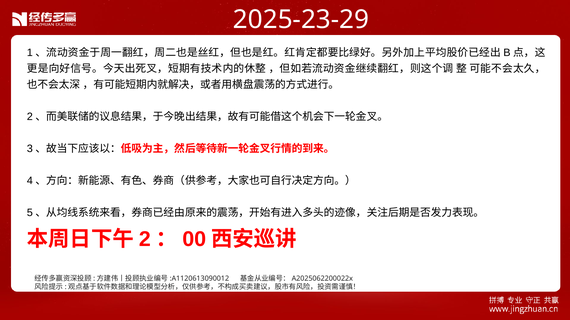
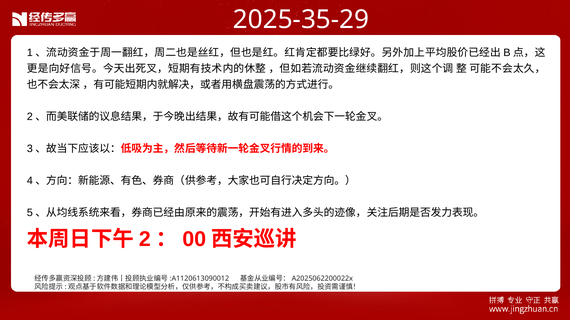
2025-23-29: 2025-23-29 -> 2025-35-29
